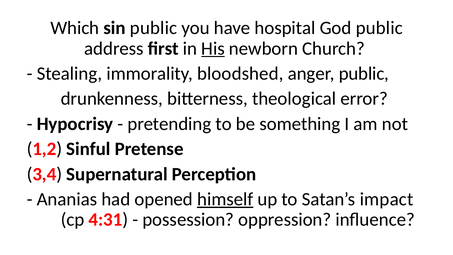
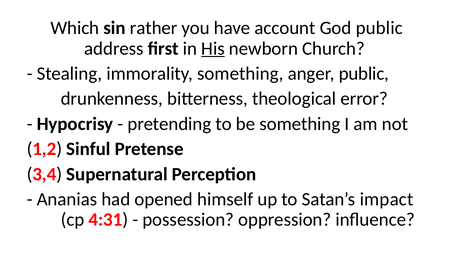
sin public: public -> rather
hospital: hospital -> account
immorality bloodshed: bloodshed -> something
himself underline: present -> none
